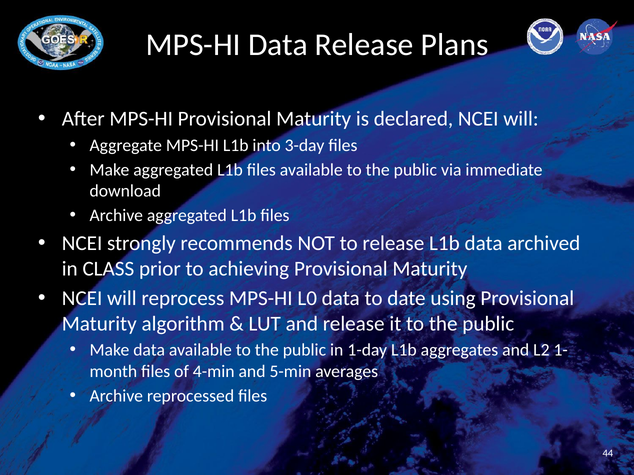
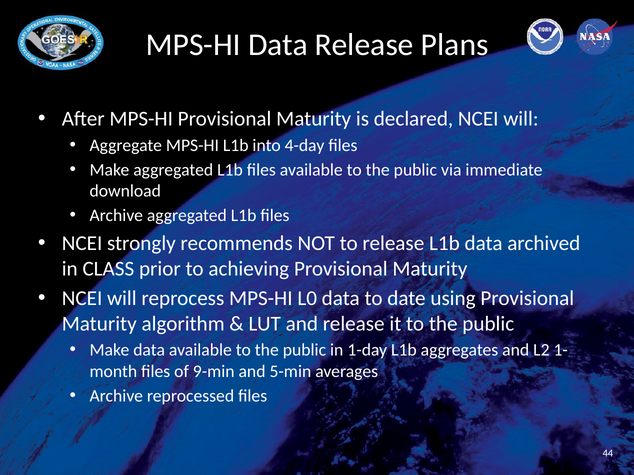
3-day: 3-day -> 4-day
4-min: 4-min -> 9-min
